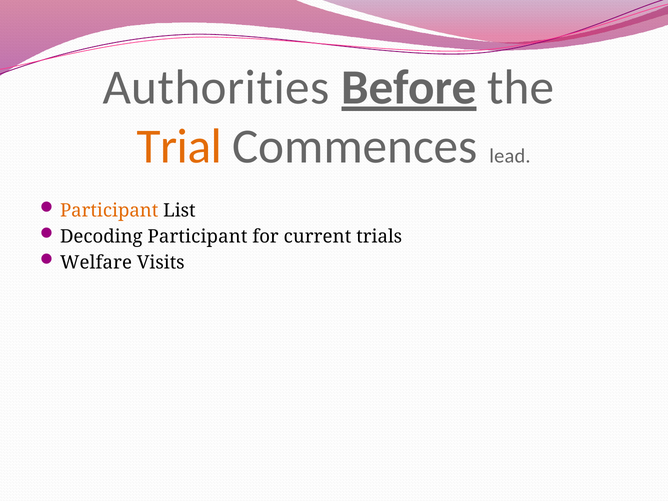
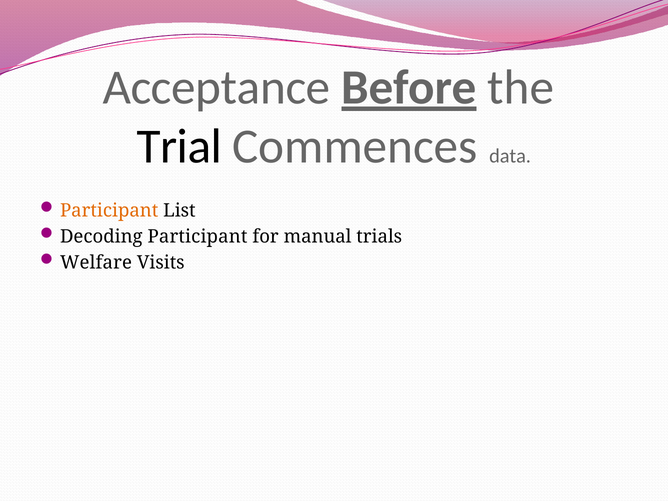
Authorities: Authorities -> Acceptance
Trial colour: orange -> black
lead: lead -> data
current: current -> manual
